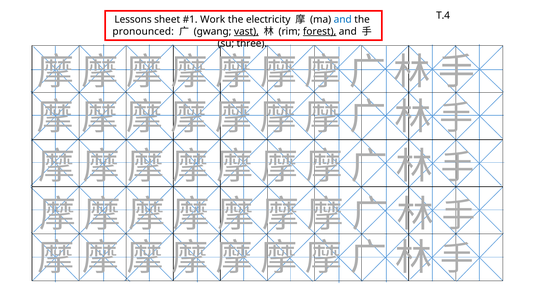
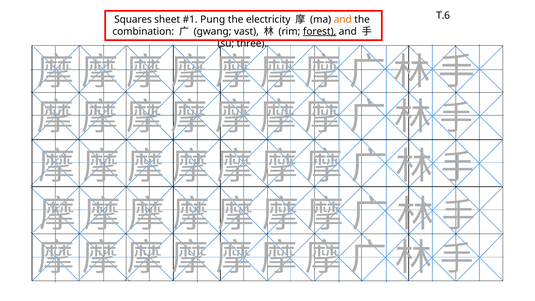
T.4: T.4 -> T.6
Lessons: Lessons -> Squares
Work: Work -> Pung
and at (343, 19) colour: blue -> orange
pronounced: pronounced -> combination
vast underline: present -> none
